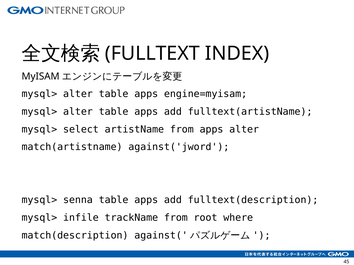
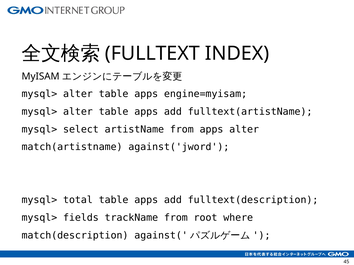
senna: senna -> total
infile: infile -> fields
